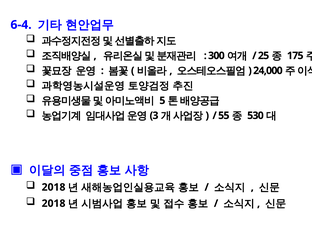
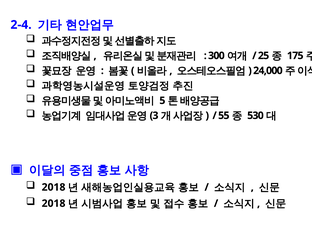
6-4: 6-4 -> 2-4
